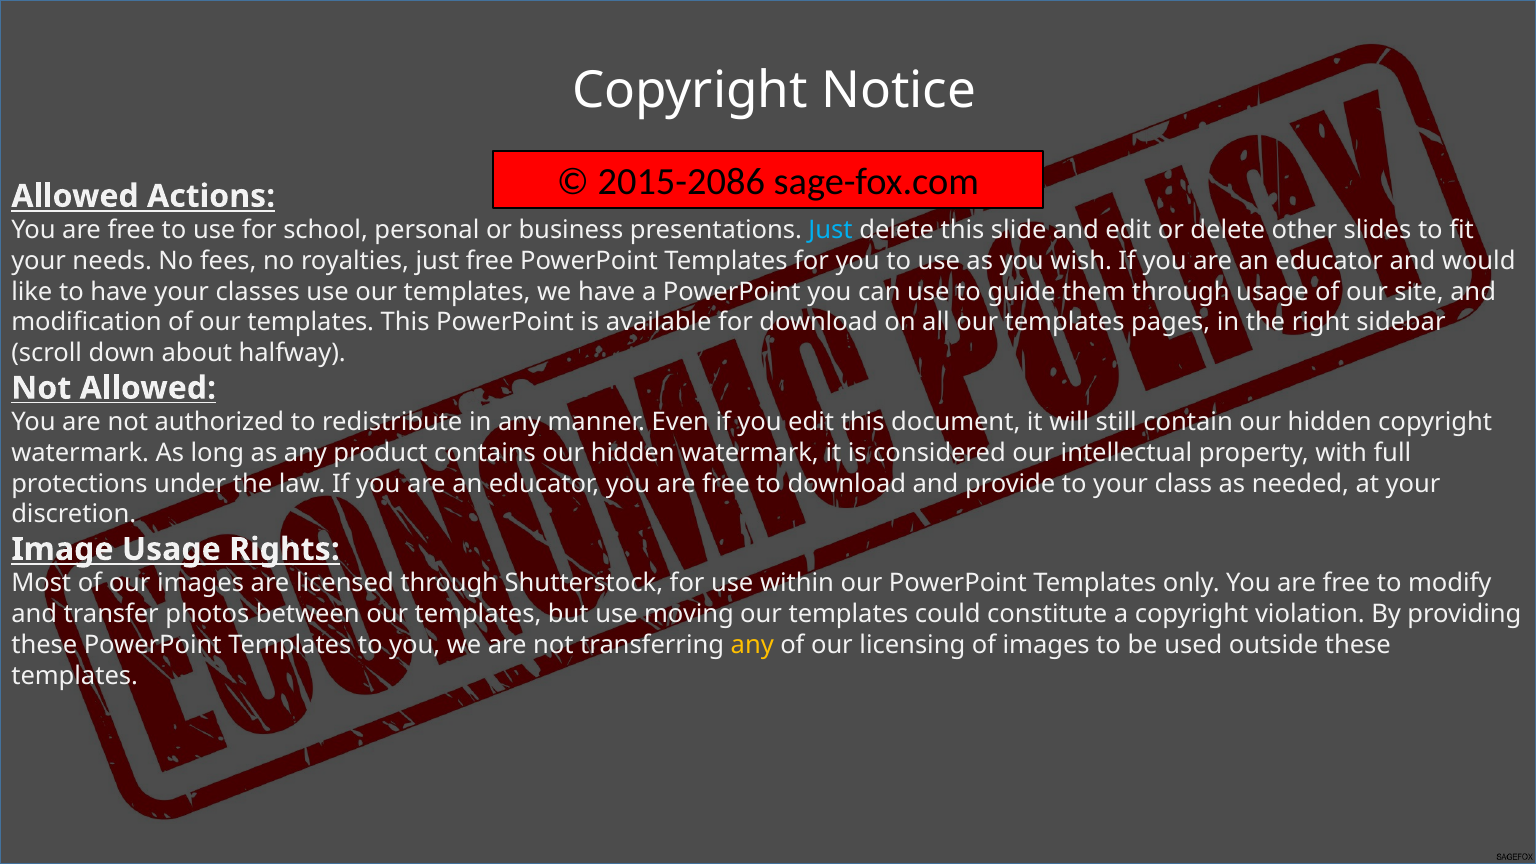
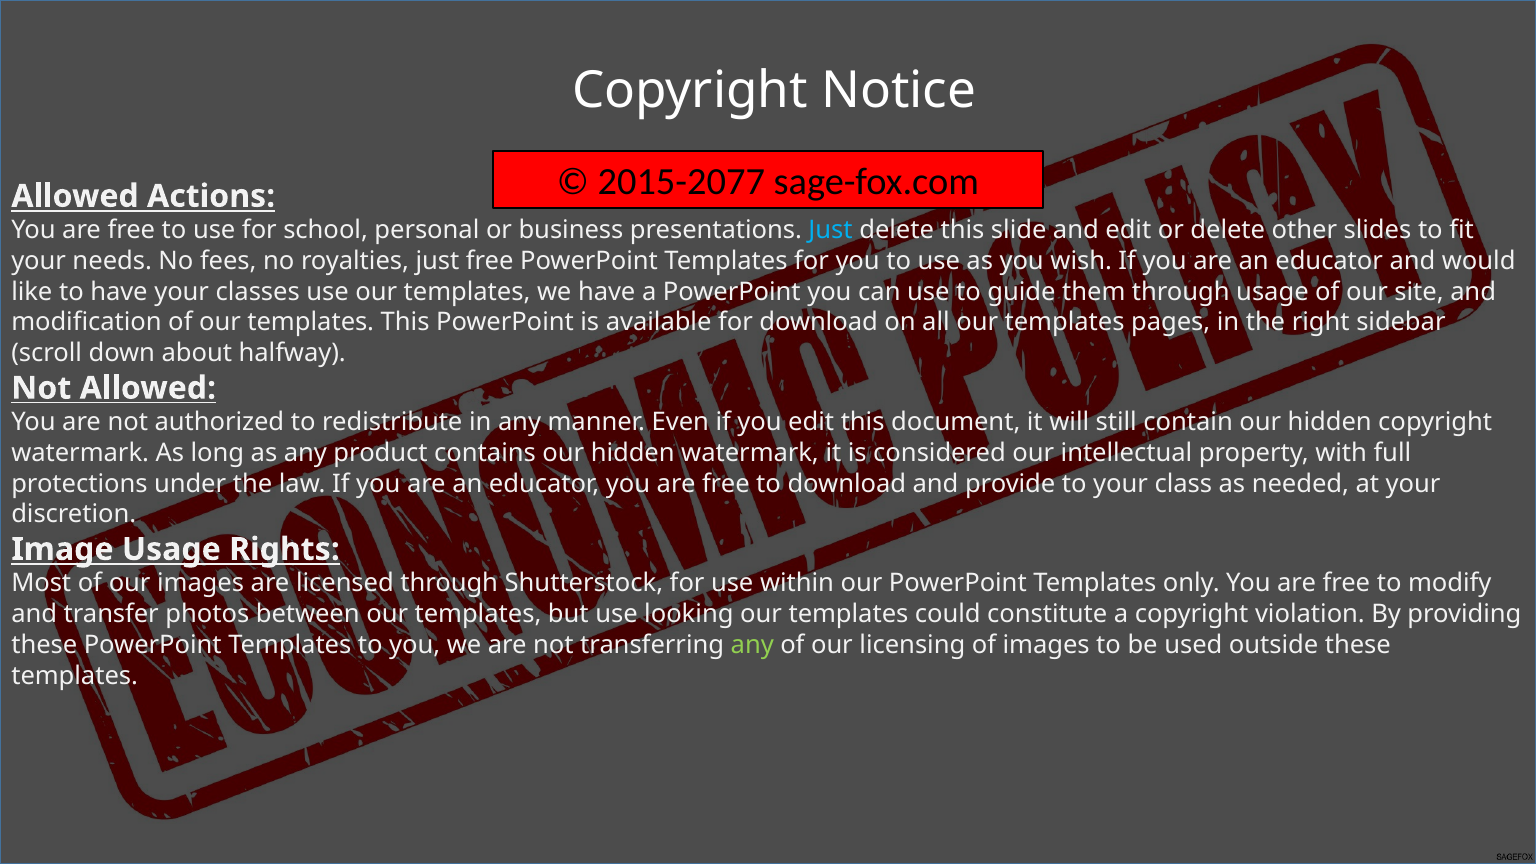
2015-2086: 2015-2086 -> 2015-2077
moving: moving -> looking
any at (752, 645) colour: yellow -> light green
